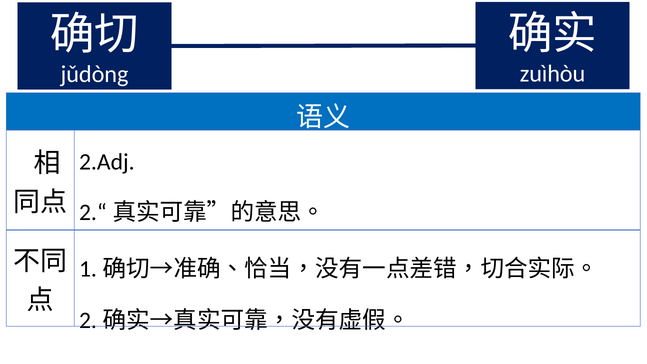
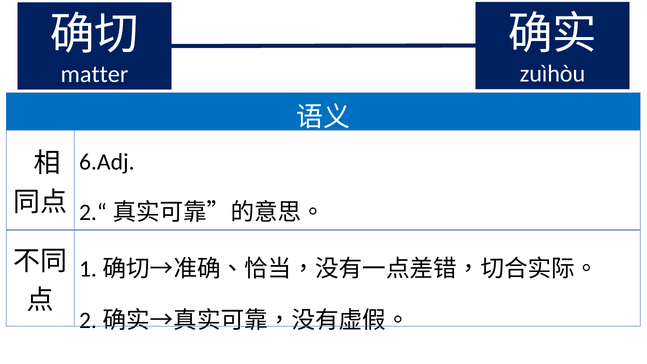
jǔdòng: jǔdòng -> matter
2.Adj: 2.Adj -> 6.Adj
